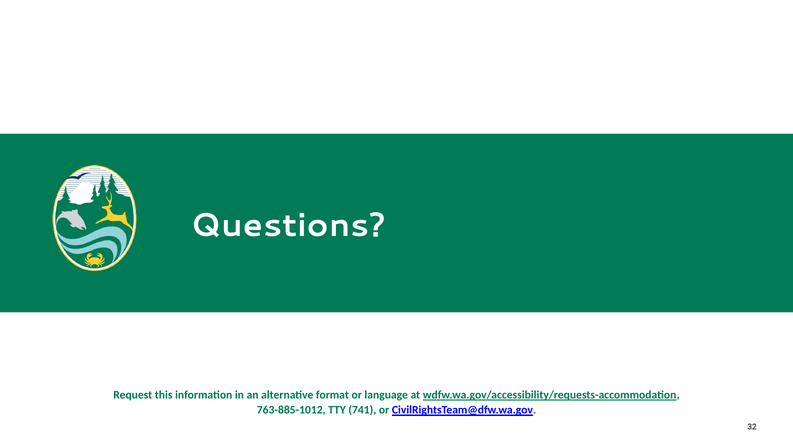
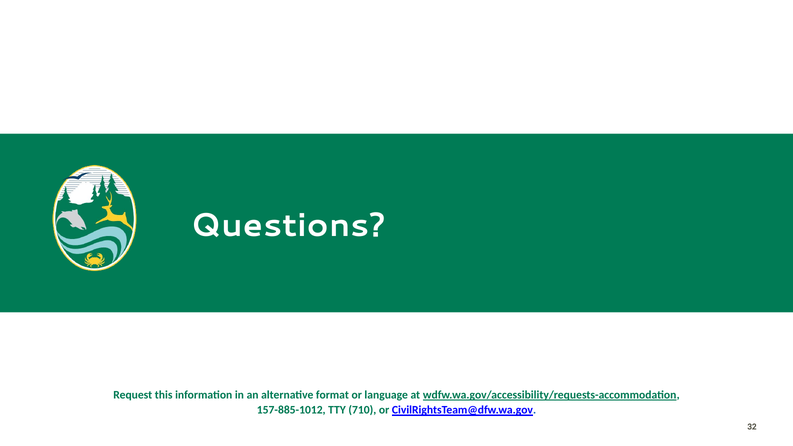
763-885-1012: 763-885-1012 -> 157-885-1012
741: 741 -> 710
